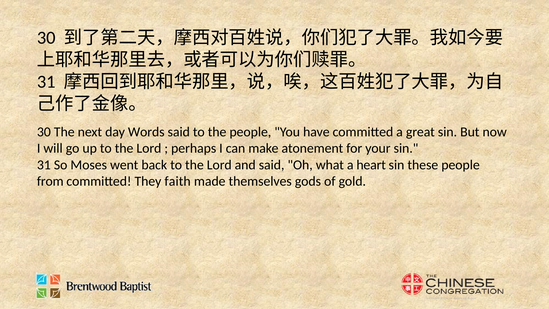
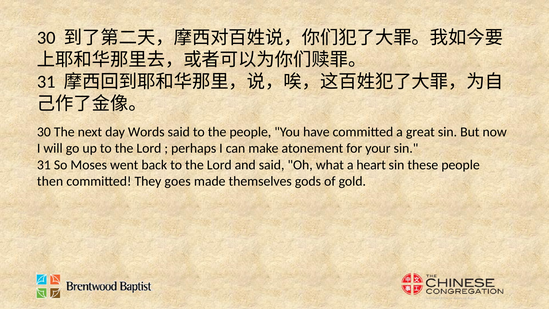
from: from -> then
faith: faith -> goes
